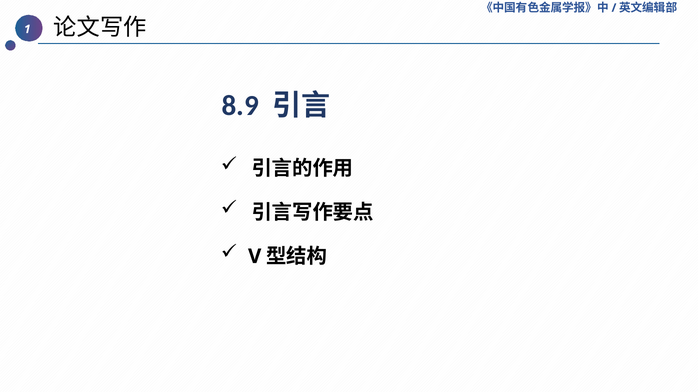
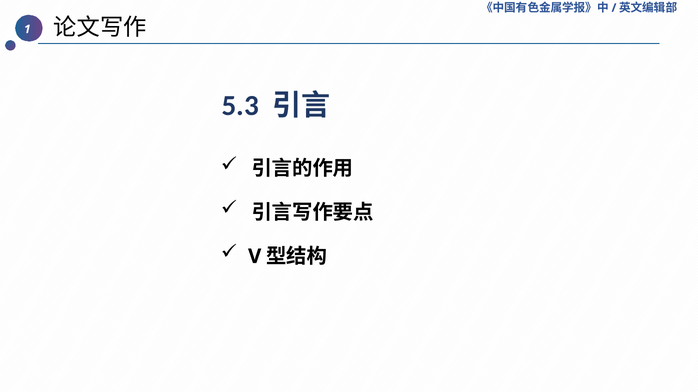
8.9: 8.9 -> 5.3
